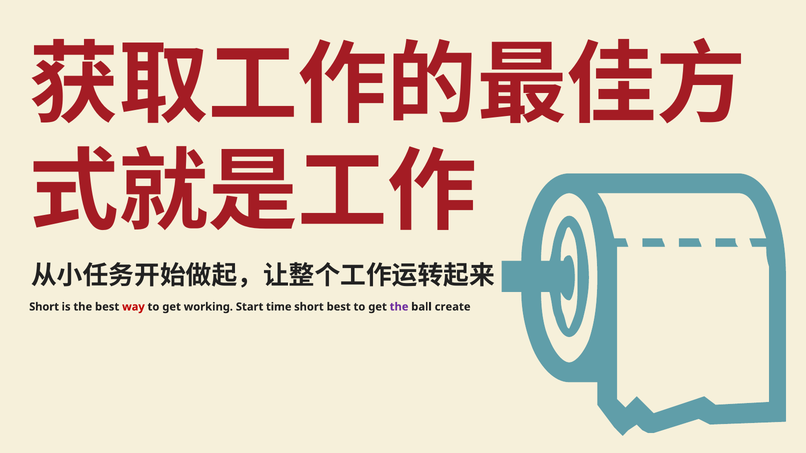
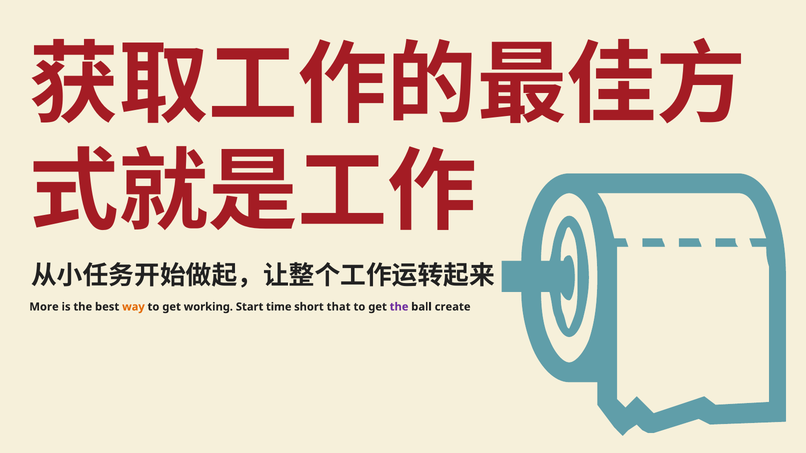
Short at (44, 307): Short -> More
way colour: red -> orange
short best: best -> that
